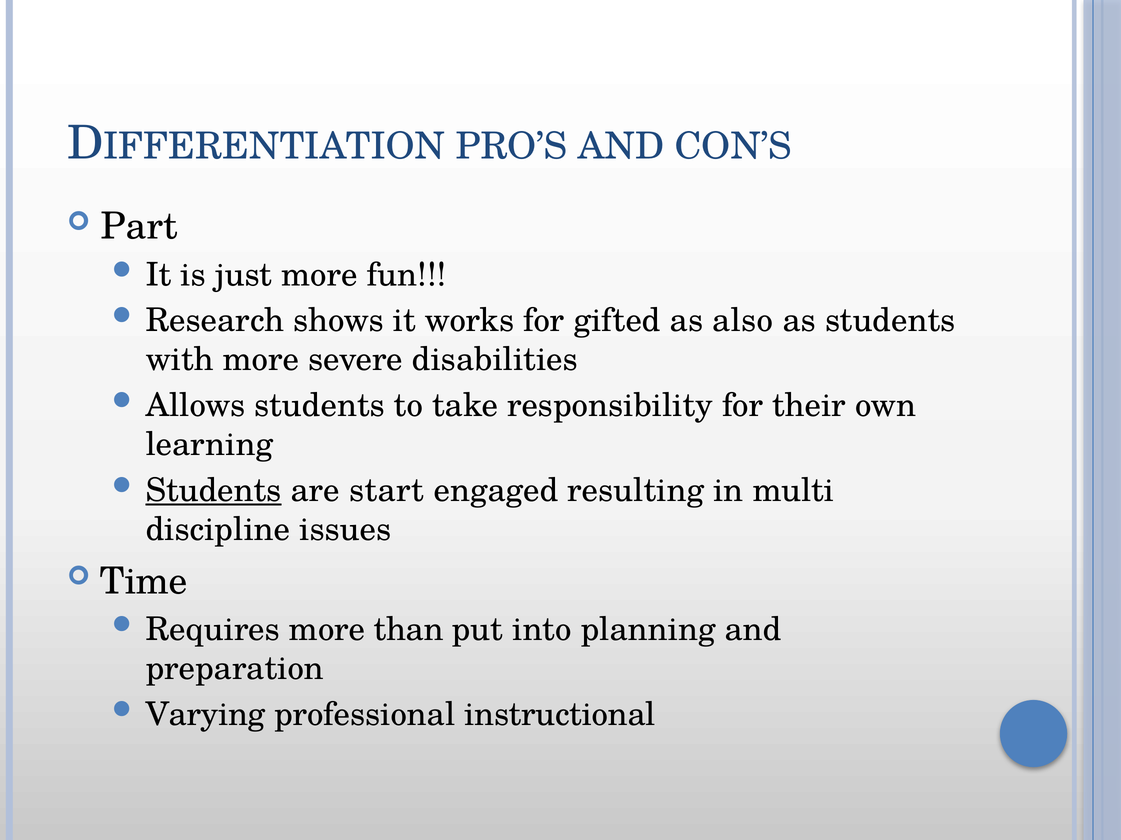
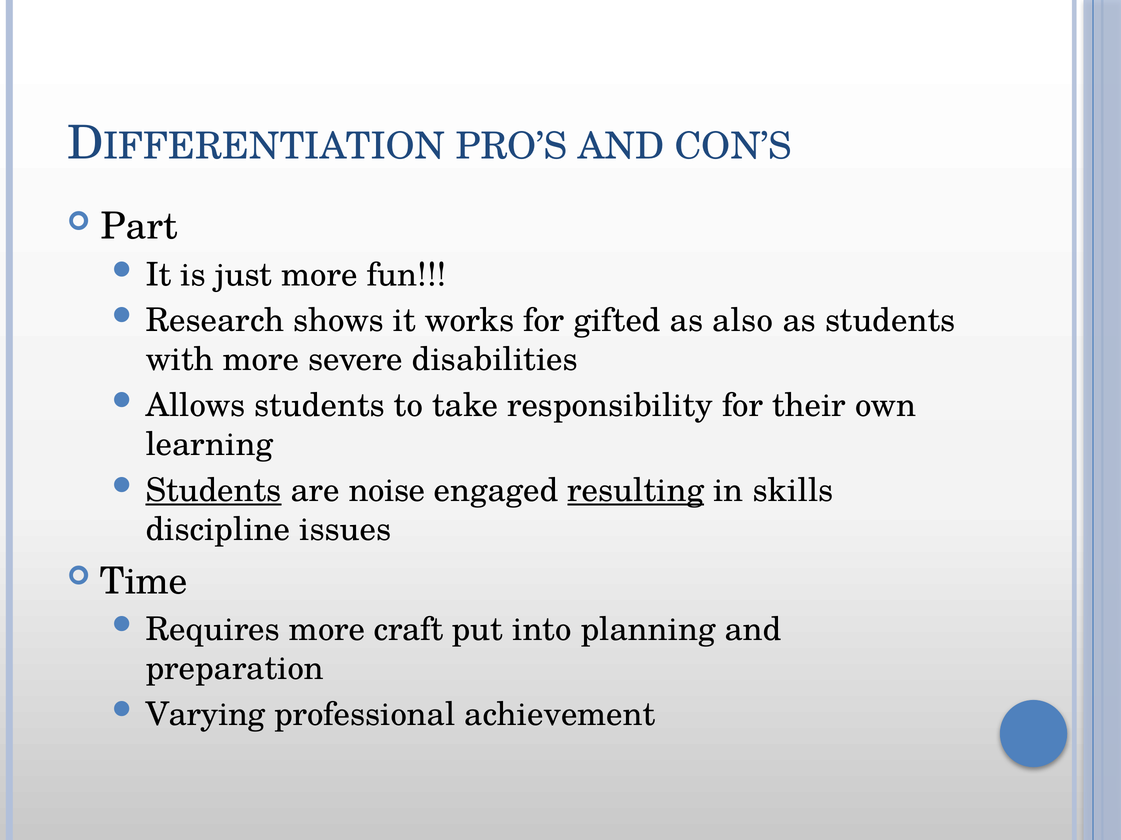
start: start -> noise
resulting underline: none -> present
multi: multi -> skills
than: than -> craft
instructional: instructional -> achievement
